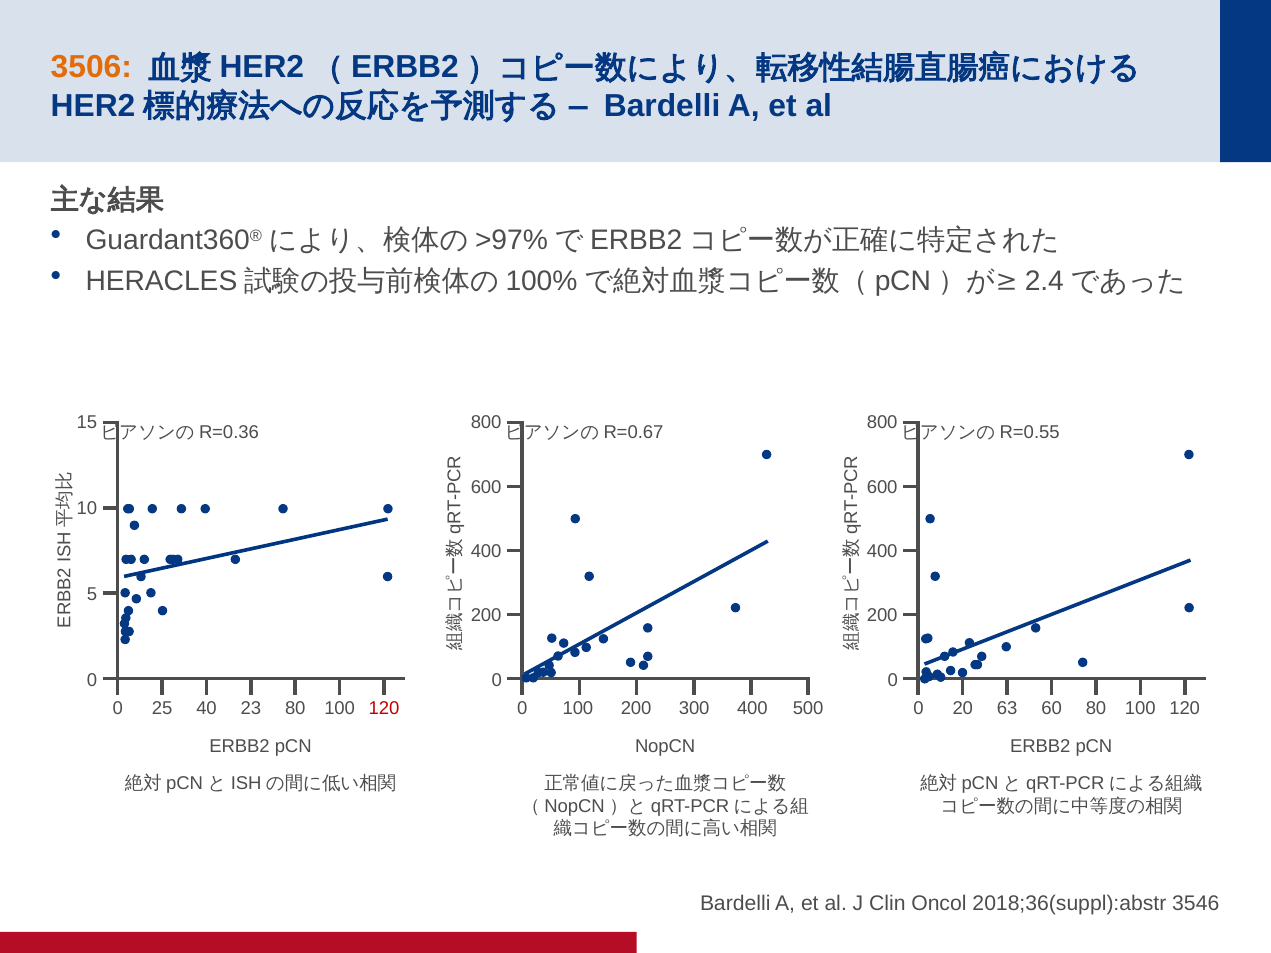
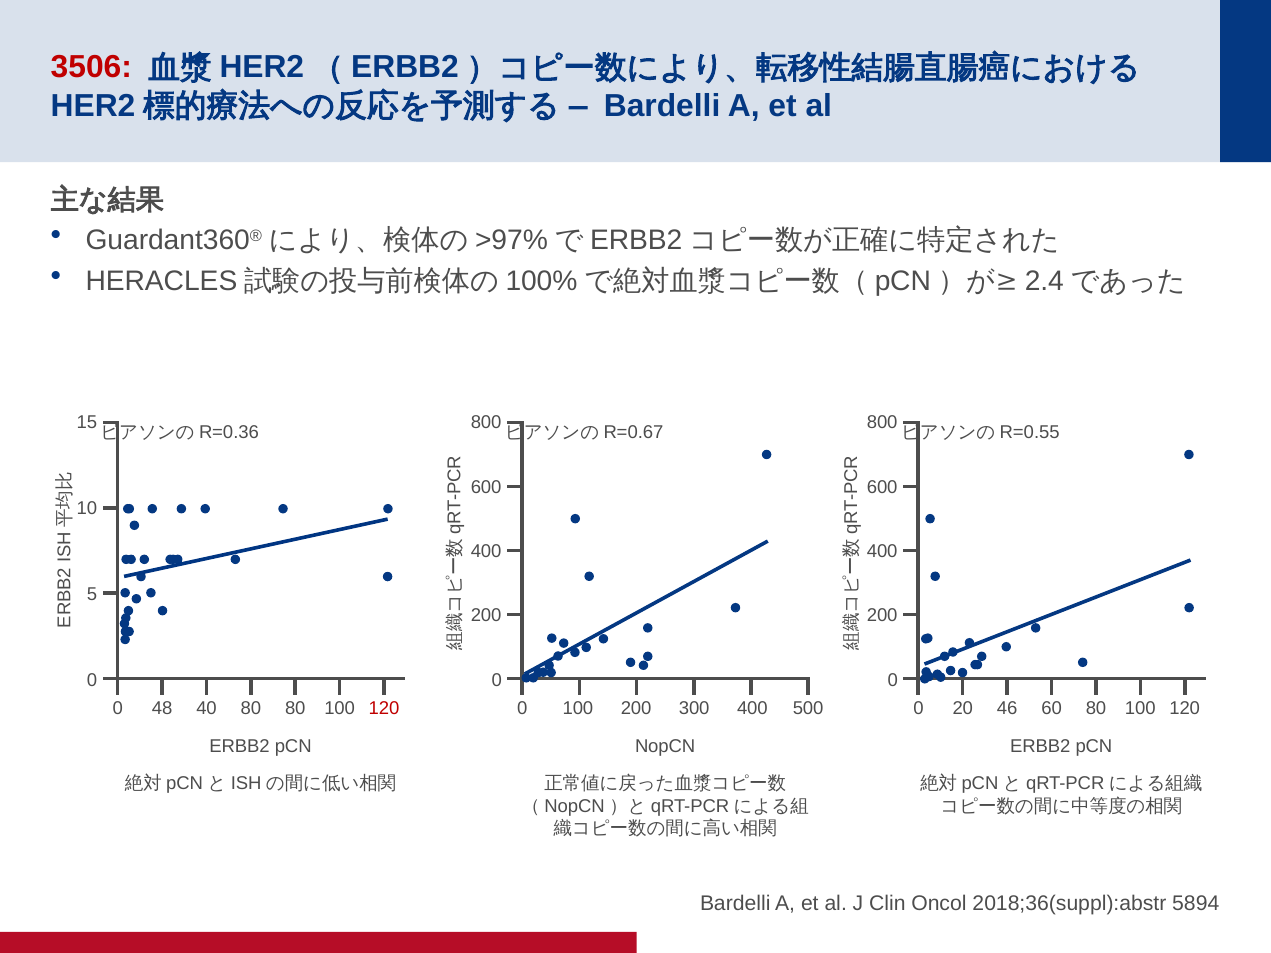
3506 colour: orange -> red
25: 25 -> 48
40 23: 23 -> 80
63: 63 -> 46
3546: 3546 -> 5894
